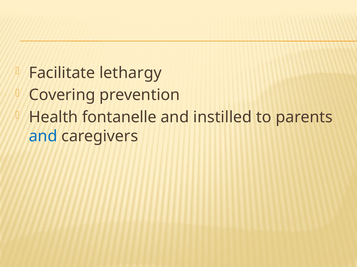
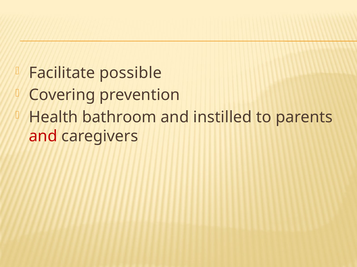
lethargy: lethargy -> possible
fontanelle: fontanelle -> bathroom
and at (43, 137) colour: blue -> red
